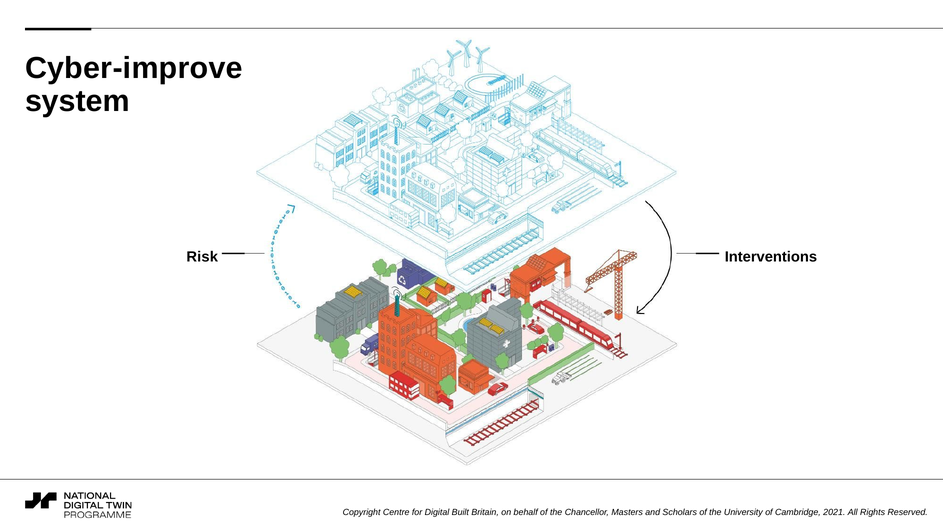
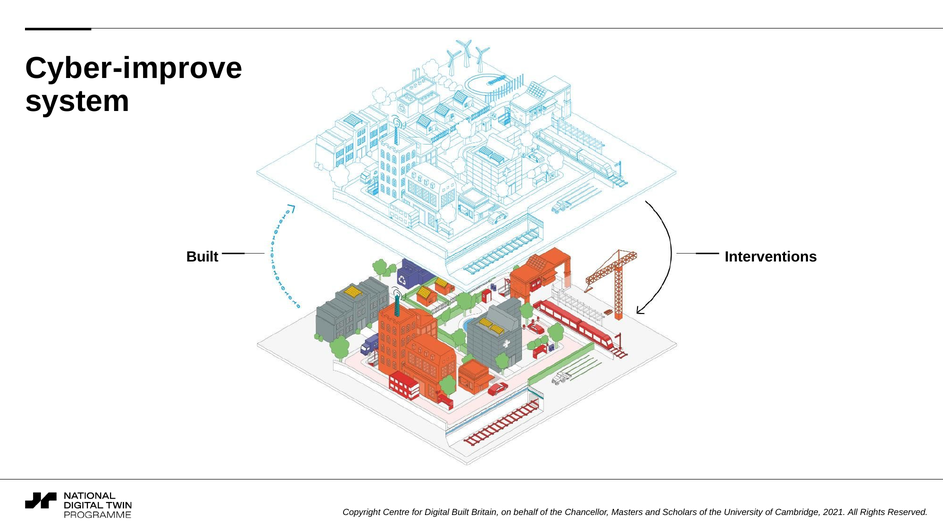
Risk at (202, 257): Risk -> Built
